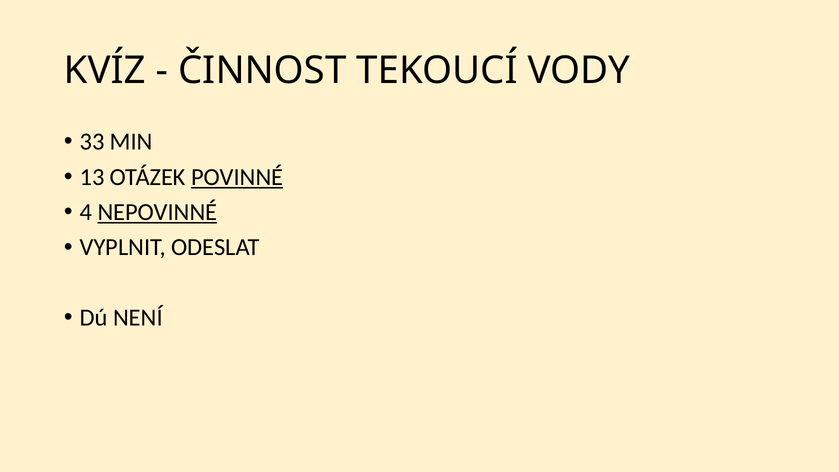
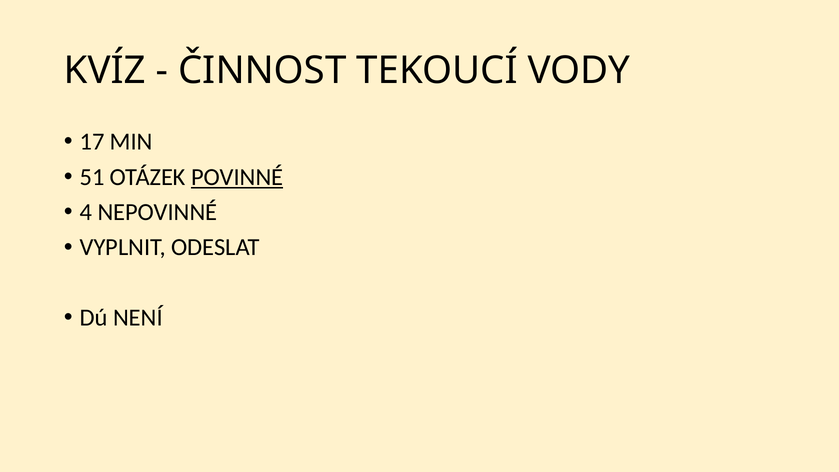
33: 33 -> 17
13: 13 -> 51
NEPOVINNÉ underline: present -> none
